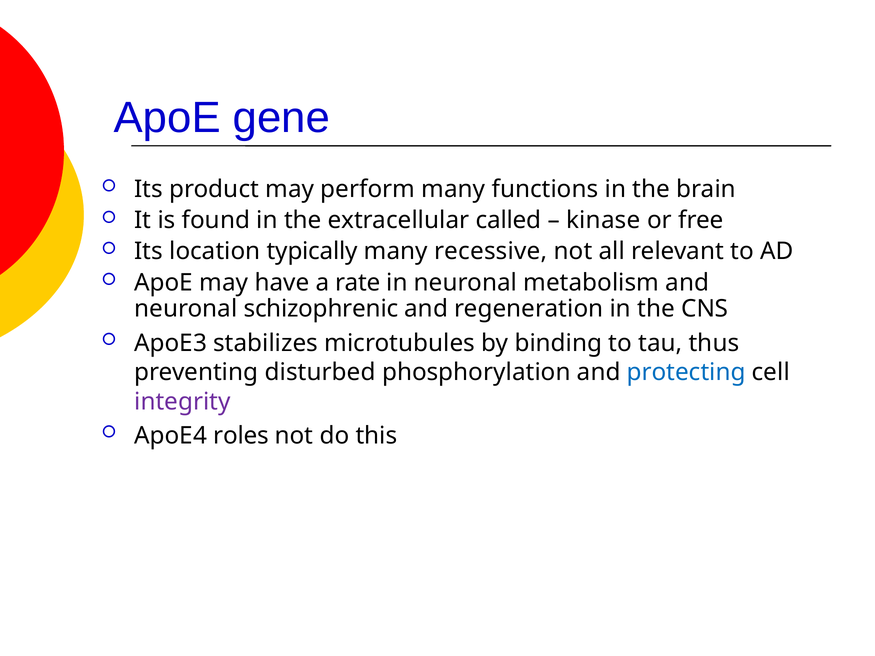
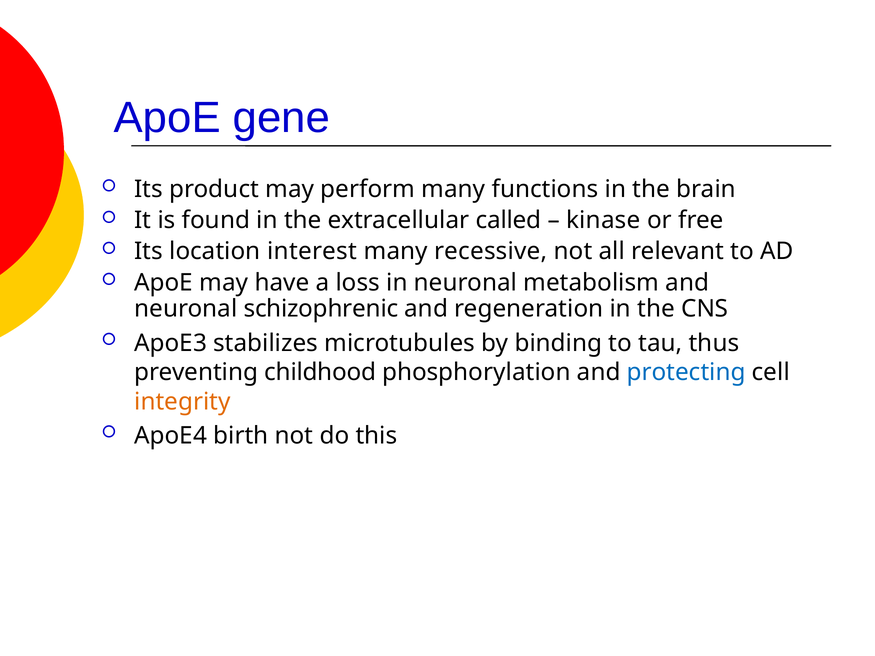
typically: typically -> interest
rate: rate -> loss
disturbed: disturbed -> childhood
integrity colour: purple -> orange
roles: roles -> birth
